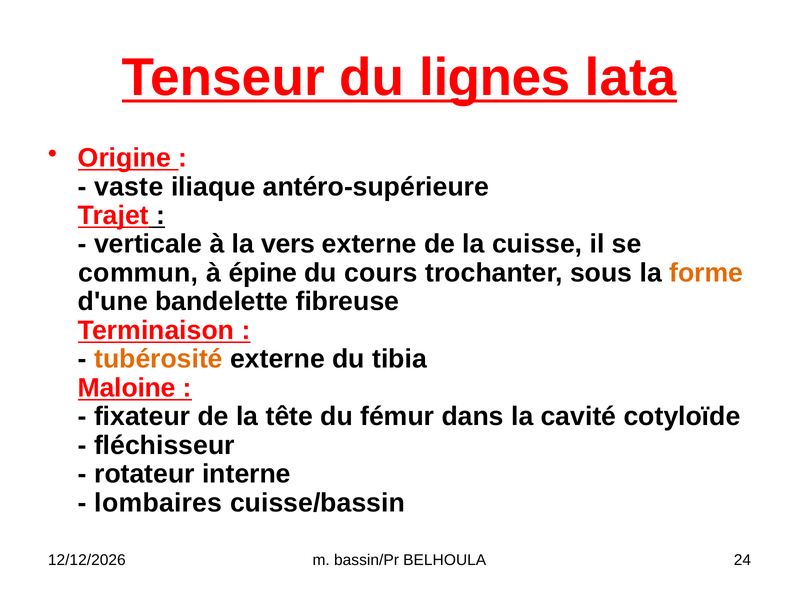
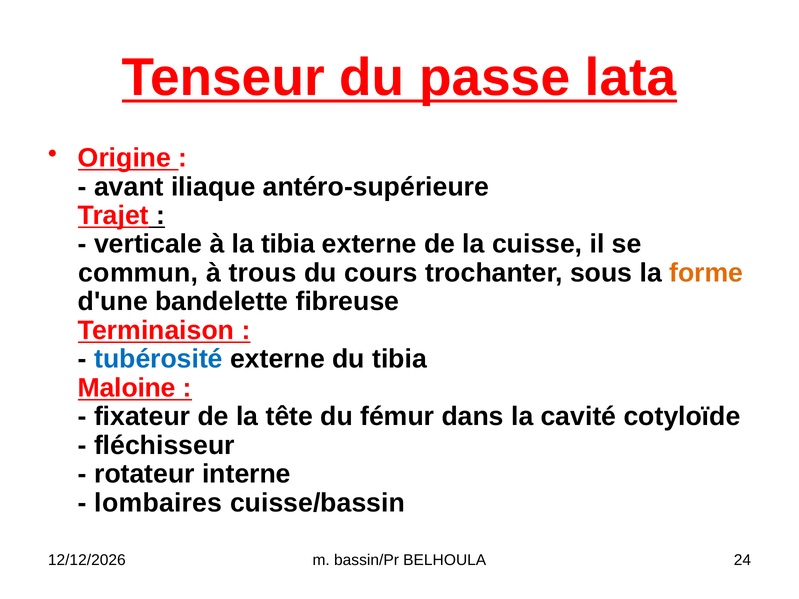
lignes: lignes -> passe
vaste: vaste -> avant
la vers: vers -> tibia
épine: épine -> trous
tubérosité colour: orange -> blue
